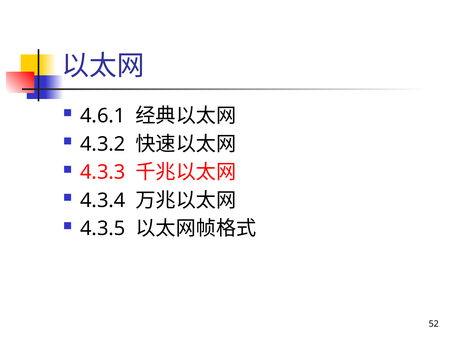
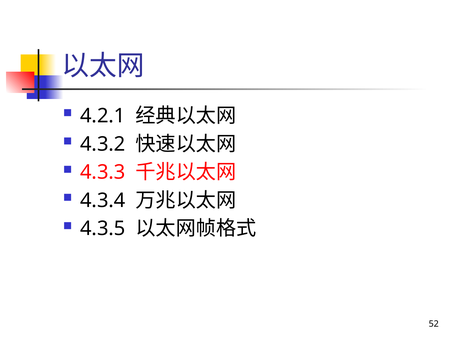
4.6.1: 4.6.1 -> 4.2.1
